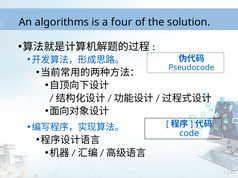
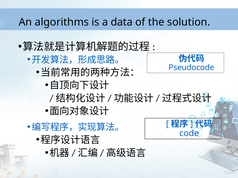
four: four -> data
